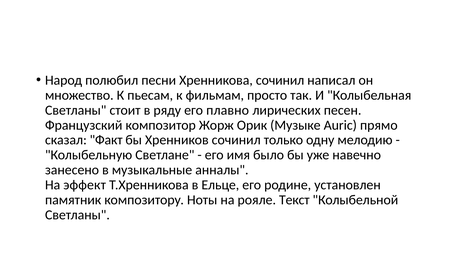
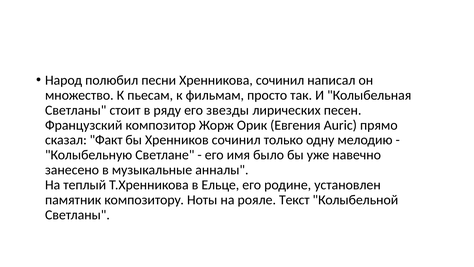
плавно: плавно -> звезды
Музыке: Музыке -> Евгения
эффект: эффект -> теплый
